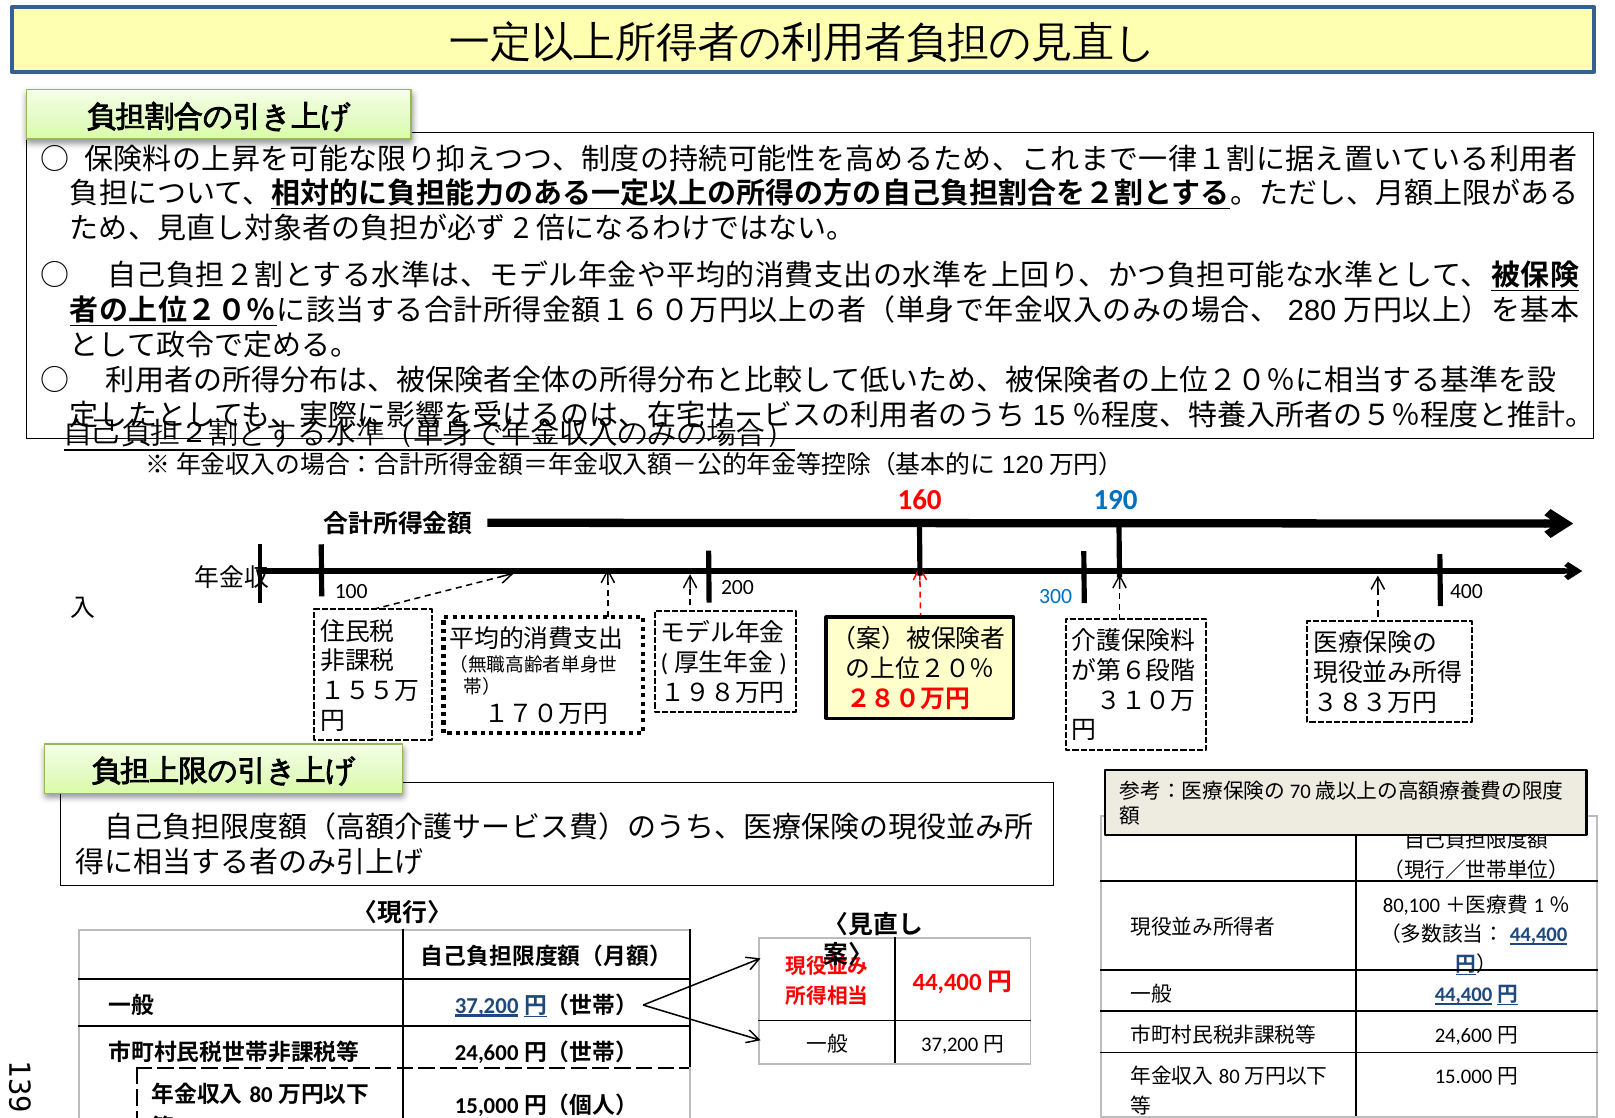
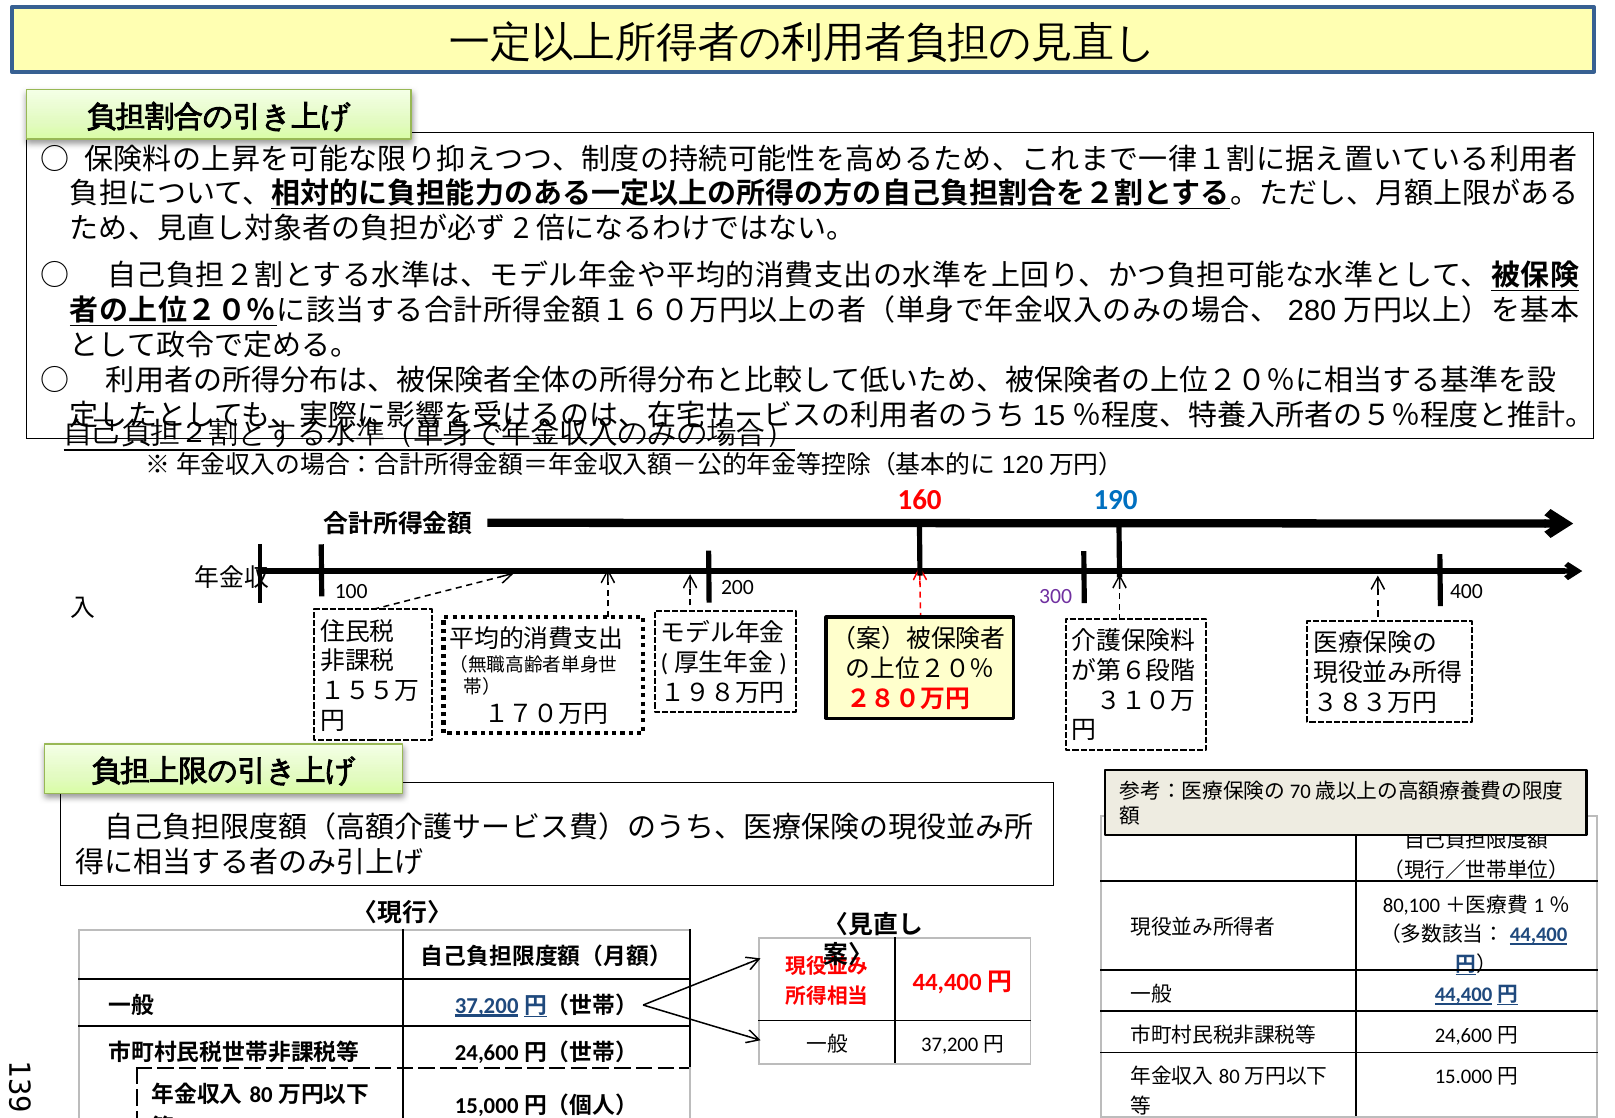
300 colour: blue -> purple
